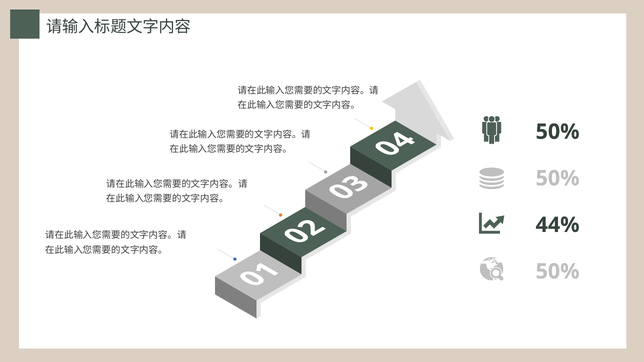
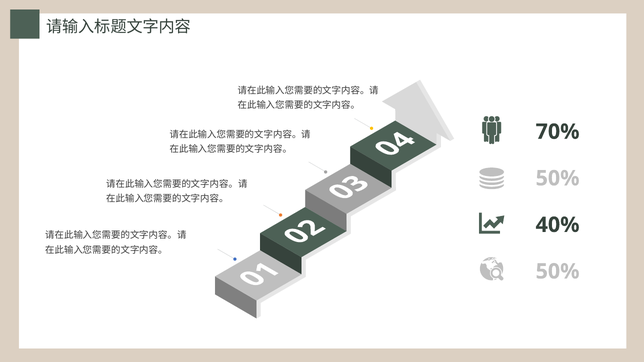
50% at (558, 132): 50% -> 70%
44%: 44% -> 40%
